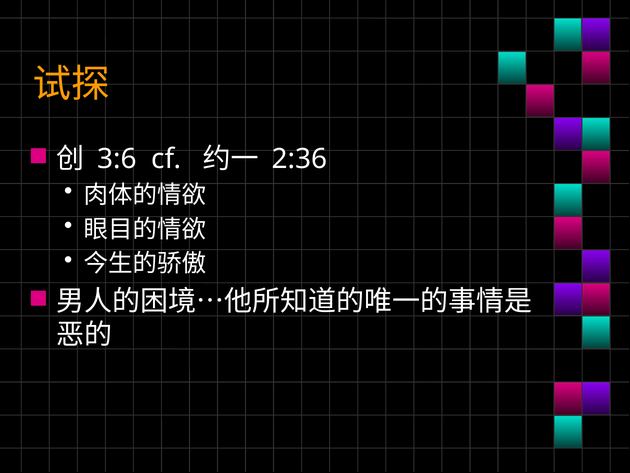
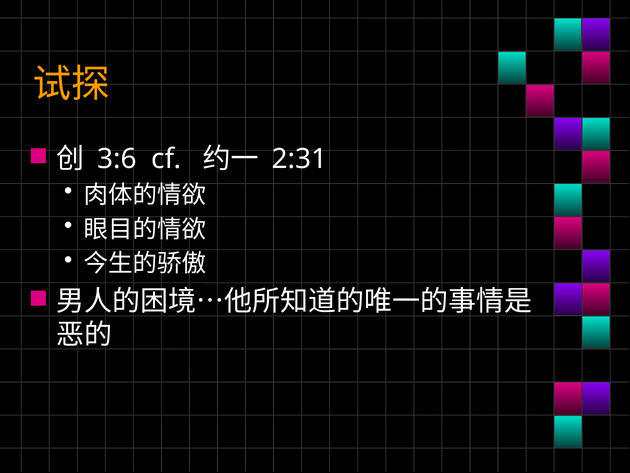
2:36: 2:36 -> 2:31
